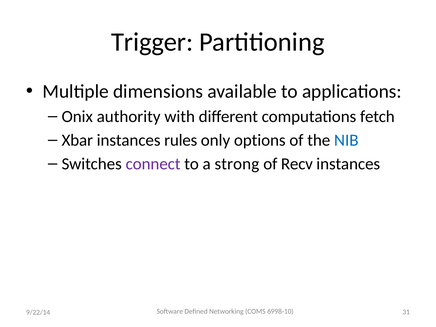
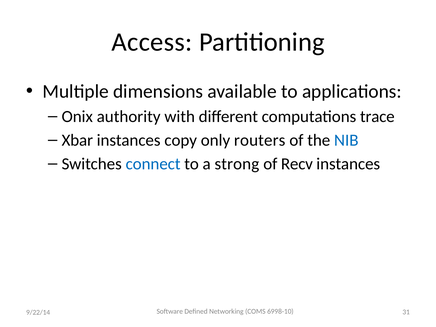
Trigger: Trigger -> Access
fetch: fetch -> trace
rules: rules -> copy
options: options -> routers
connect colour: purple -> blue
